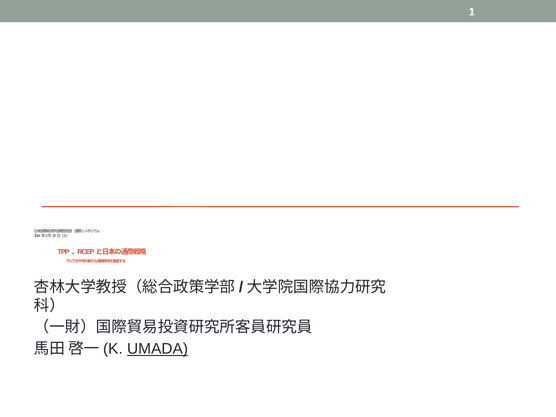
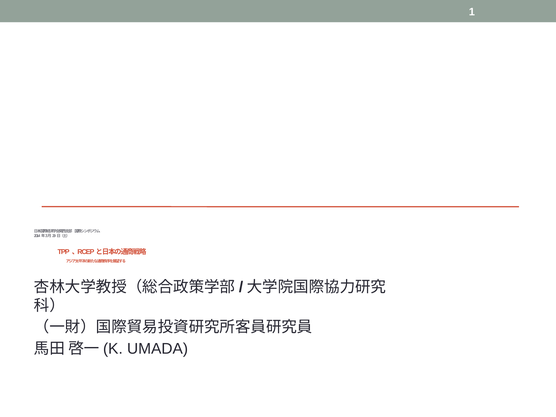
UMADA underline: present -> none
